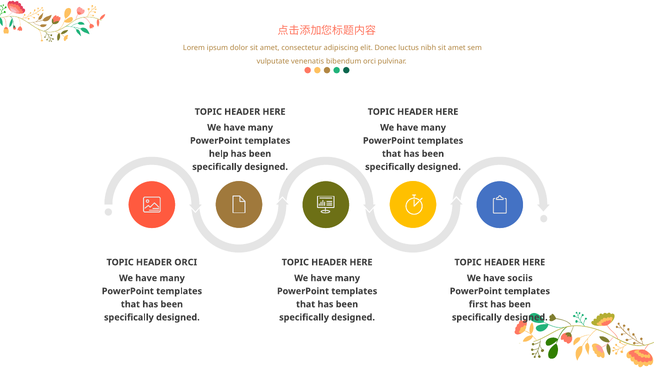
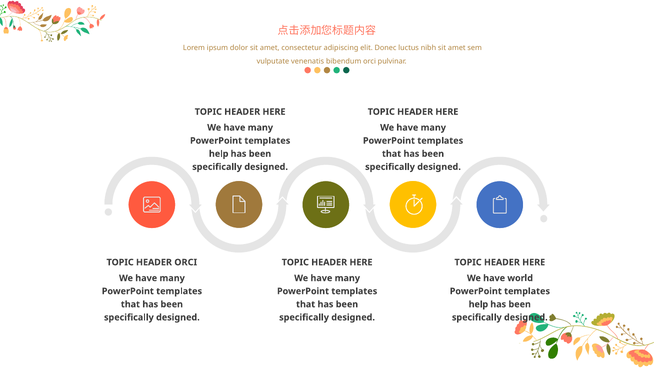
sociis: sociis -> world
first at (478, 304): first -> help
